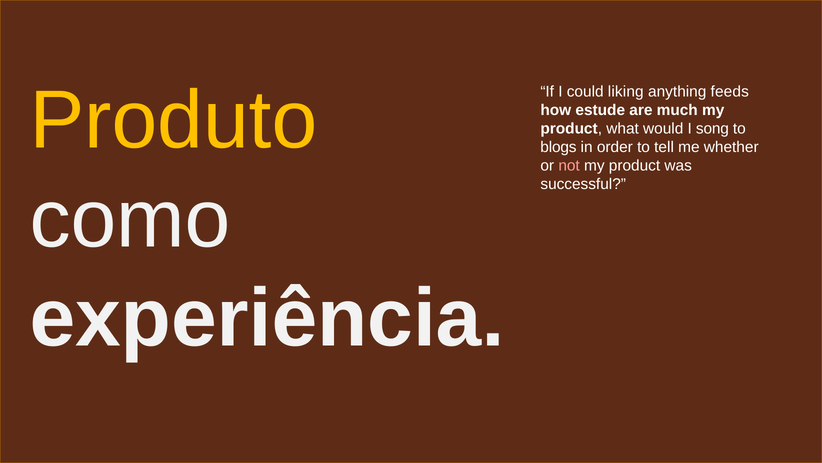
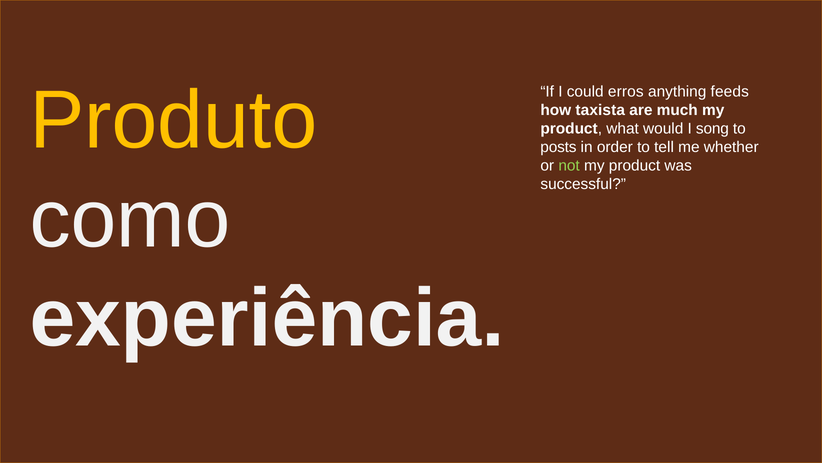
liking: liking -> erros
estude: estude -> taxista
blogs: blogs -> posts
not colour: pink -> light green
